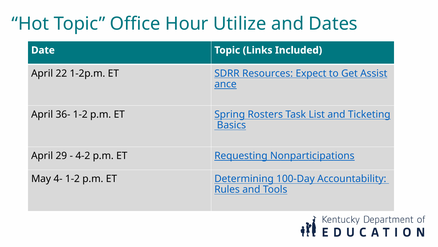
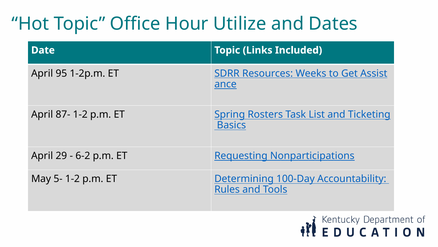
22: 22 -> 95
Expect: Expect -> Weeks
36-: 36- -> 87-
4-2: 4-2 -> 6-2
4-: 4- -> 5-
